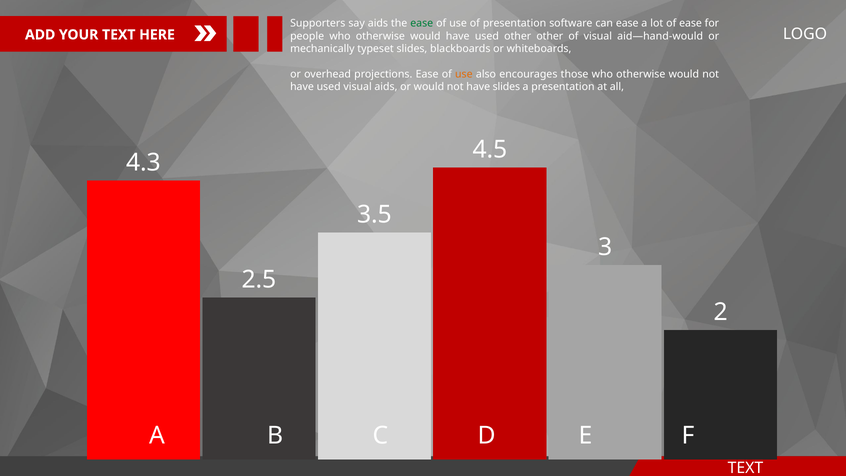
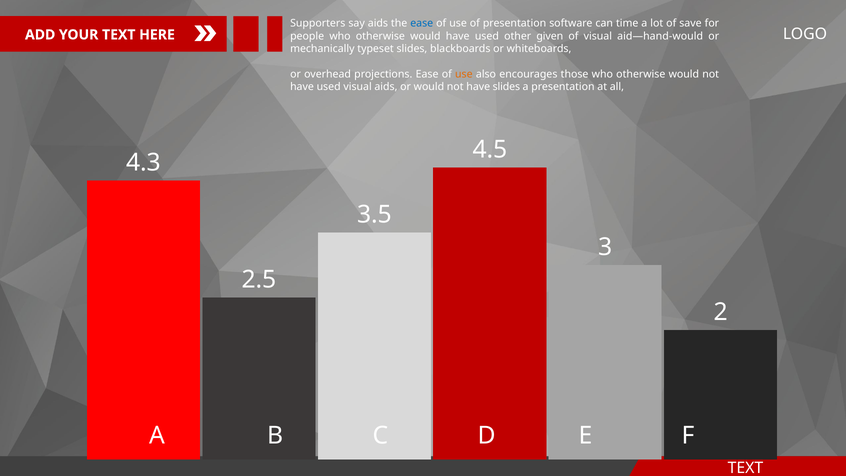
ease at (422, 23) colour: green -> blue
can ease: ease -> time
of ease: ease -> save
other other: other -> given
